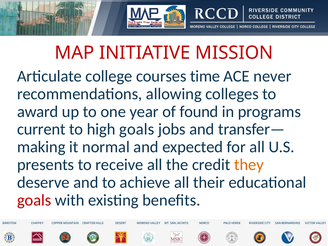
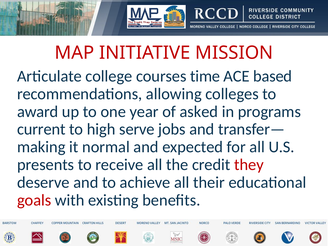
never: never -> based
found: found -> asked
high goals: goals -> serve
they colour: orange -> red
